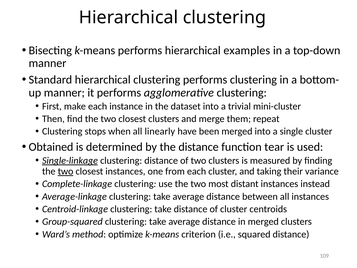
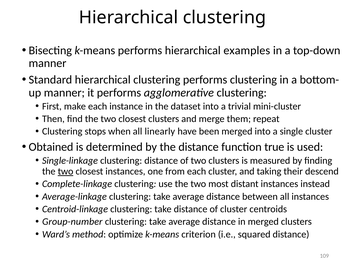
tear: tear -> true
Single-linkage underline: present -> none
variance: variance -> descend
Group-squared: Group-squared -> Group-number
